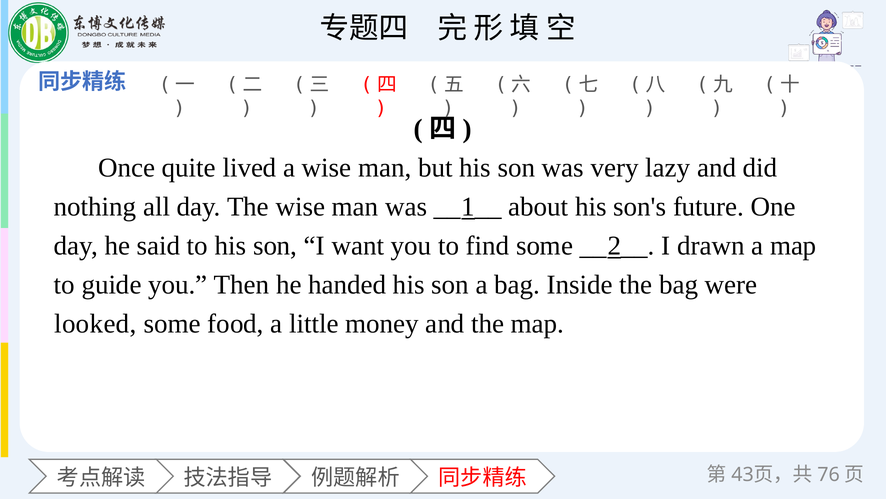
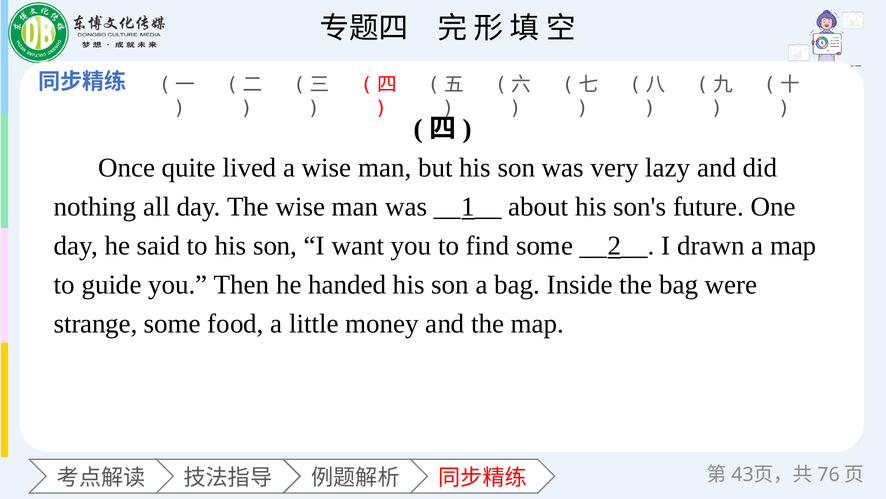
looked: looked -> strange
